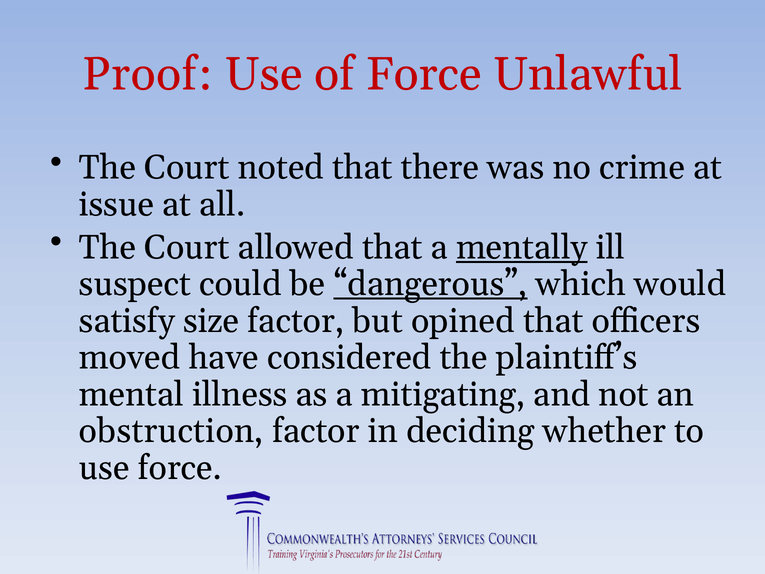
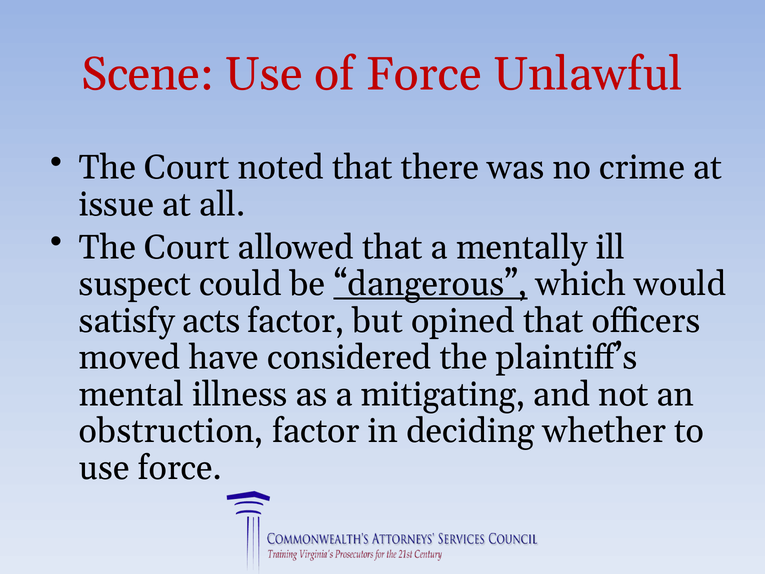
Proof: Proof -> Scene
mentally underline: present -> none
size: size -> acts
